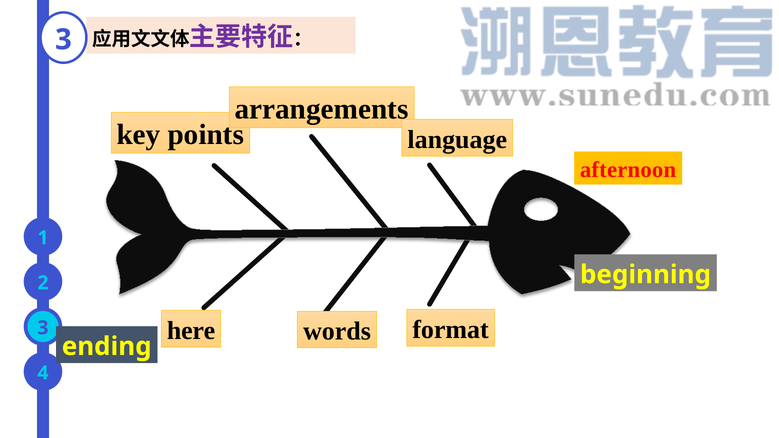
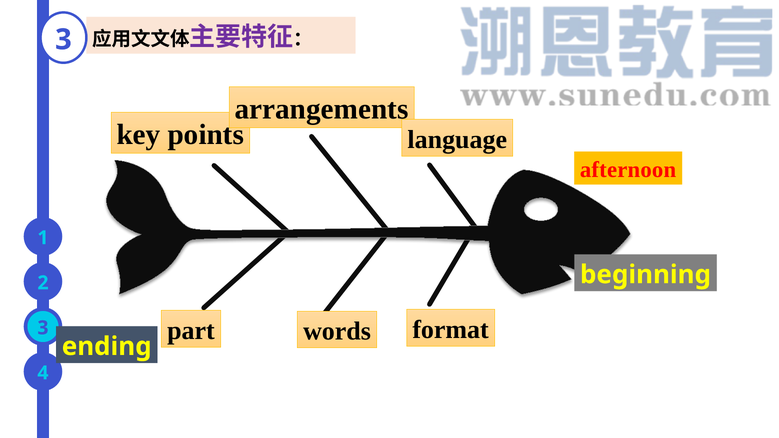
here: here -> part
